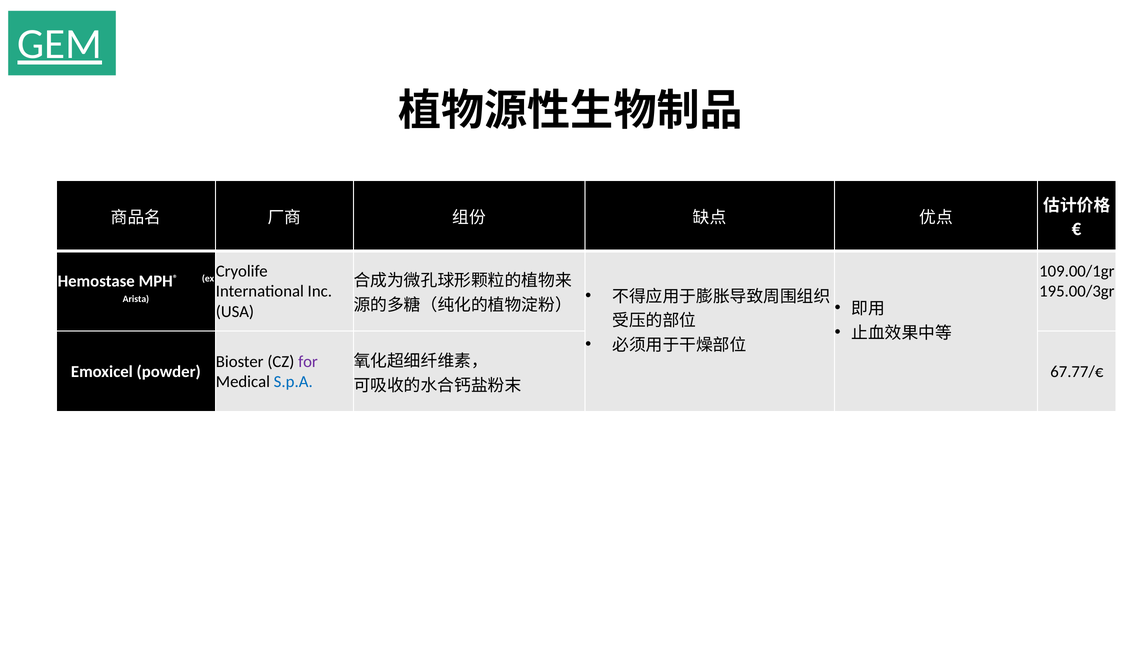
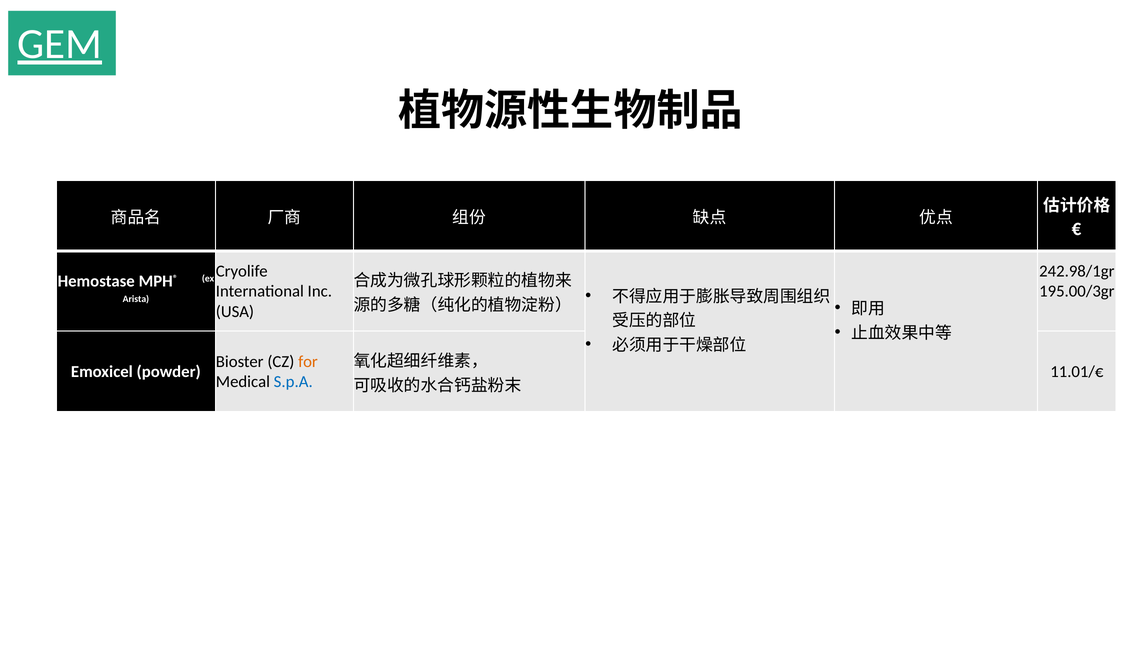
109.00/1gr: 109.00/1gr -> 242.98/1gr
for colour: purple -> orange
67.77/€: 67.77/€ -> 11.01/€
